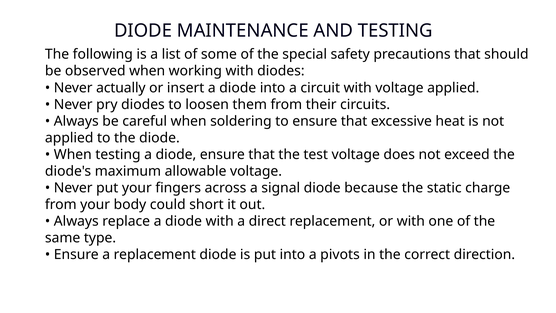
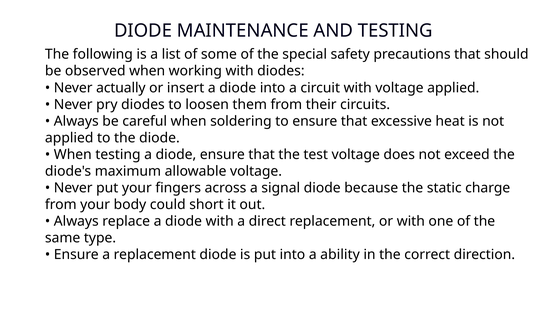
pivots: pivots -> ability
